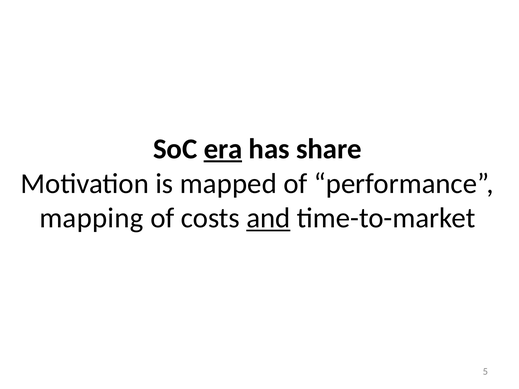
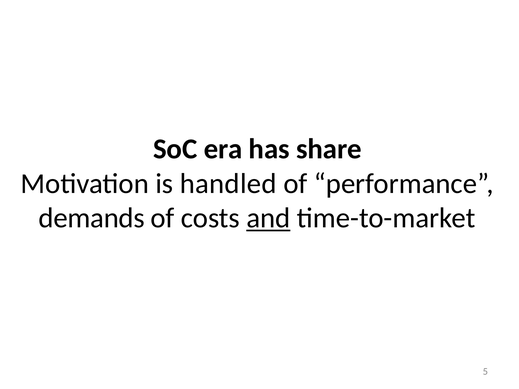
era underline: present -> none
mapped: mapped -> handled
mapping: mapping -> demands
